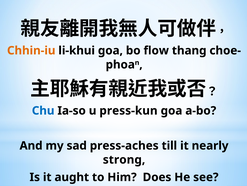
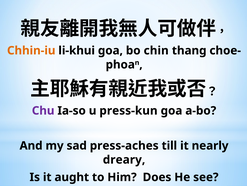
flow: flow -> chin
Chu colour: blue -> purple
strong: strong -> dreary
